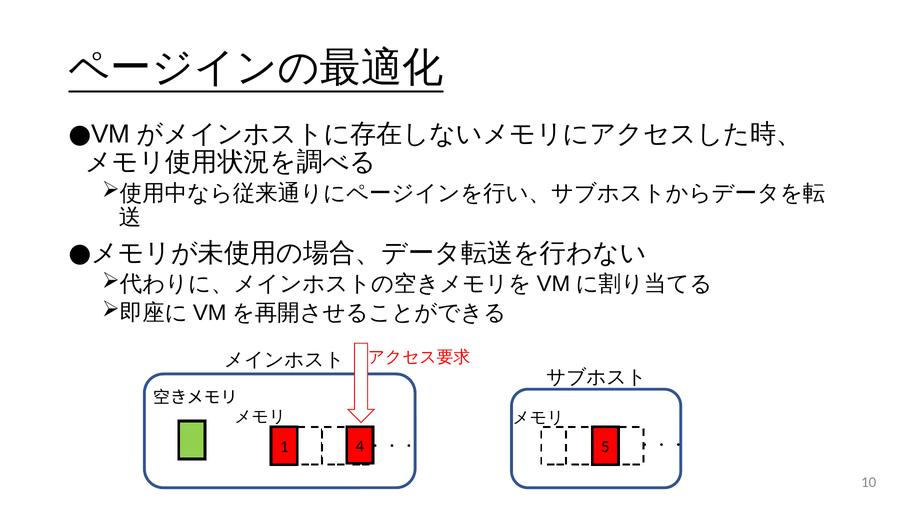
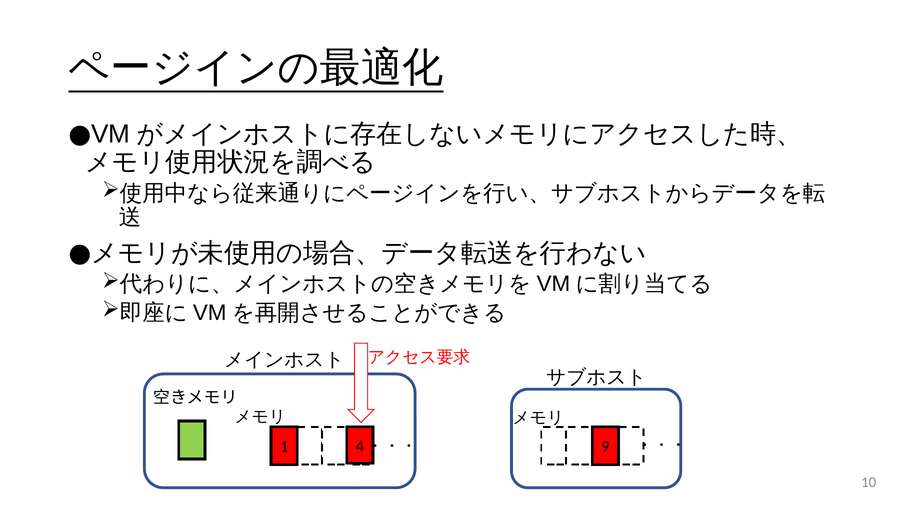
5: 5 -> 9
